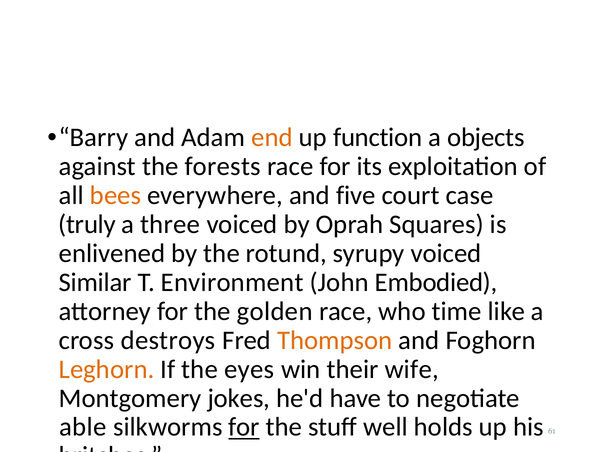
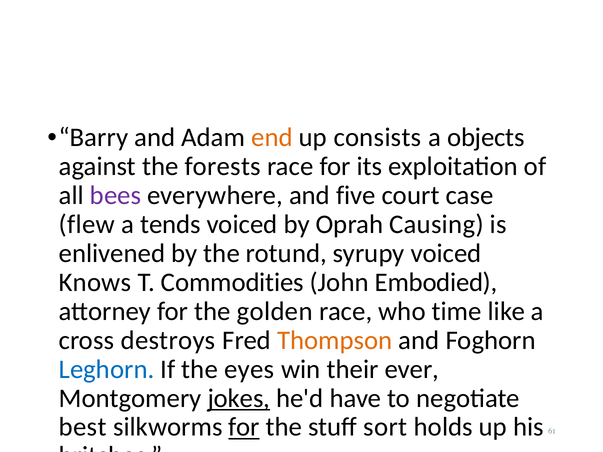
function: function -> consists
bees colour: orange -> purple
truly: truly -> flew
three: three -> tends
Squares: Squares -> Causing
Similar: Similar -> Knows
Environment: Environment -> Commodities
Leghorn colour: orange -> blue
wife: wife -> ever
jokes underline: none -> present
able: able -> best
well: well -> sort
